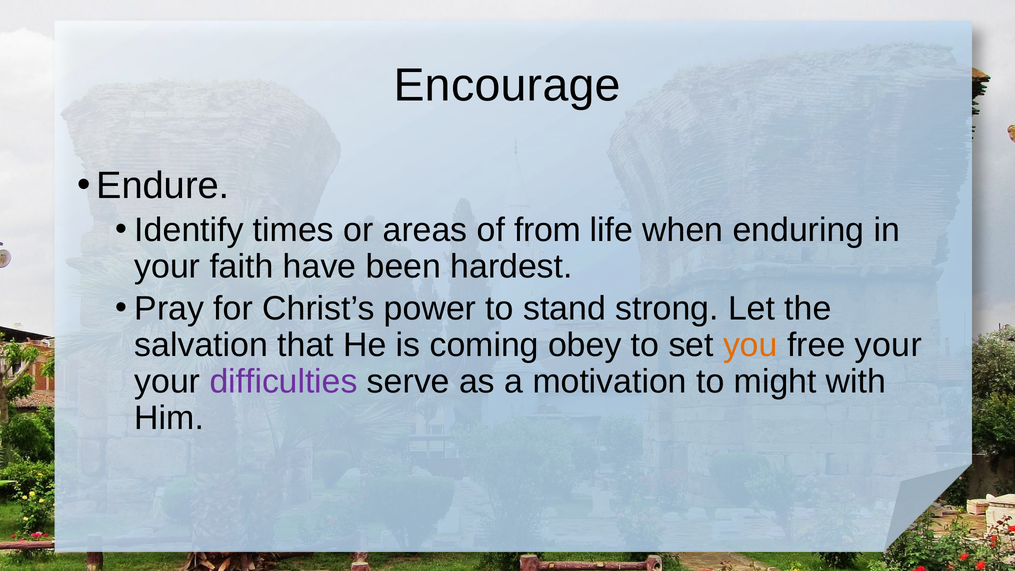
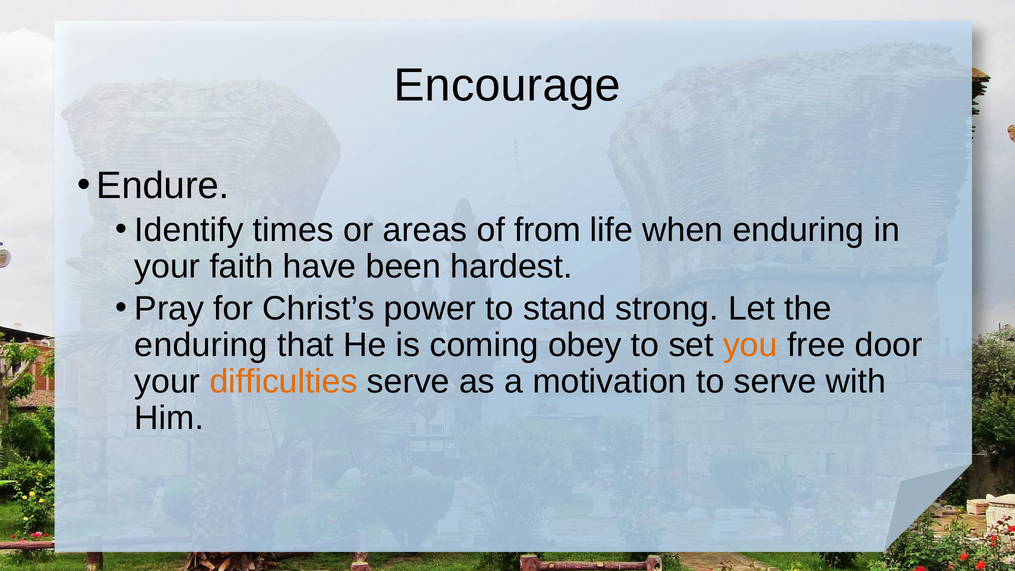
salvation at (201, 345): salvation -> enduring
free your: your -> door
difficulties colour: purple -> orange
to might: might -> serve
